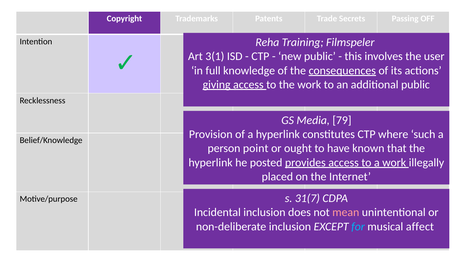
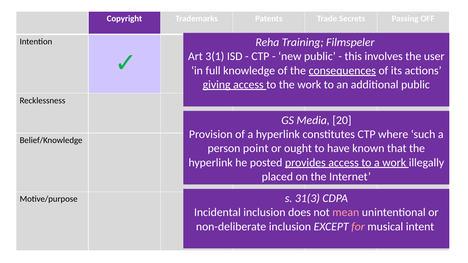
79: 79 -> 20
31(7: 31(7 -> 31(3
for colour: light blue -> pink
affect: affect -> intent
